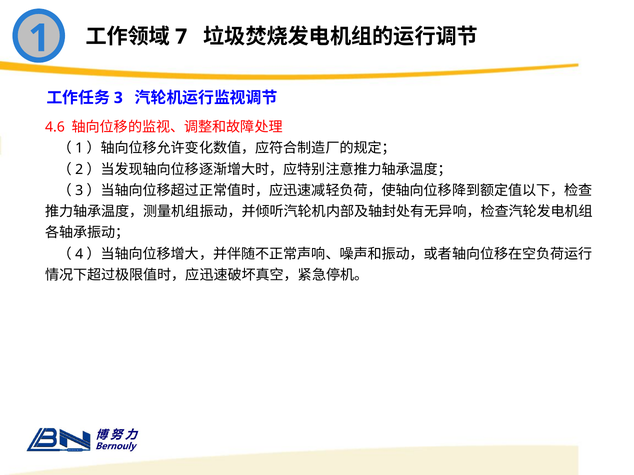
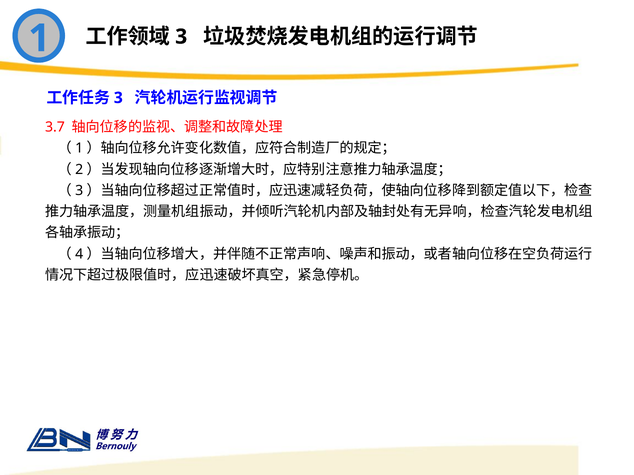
7 at (181, 37): 7 -> 3
4.6: 4.6 -> 3.7
